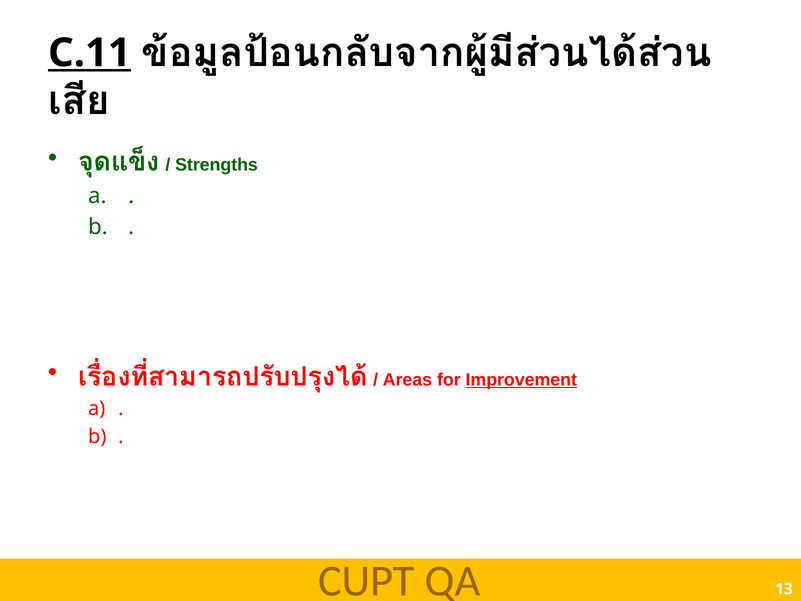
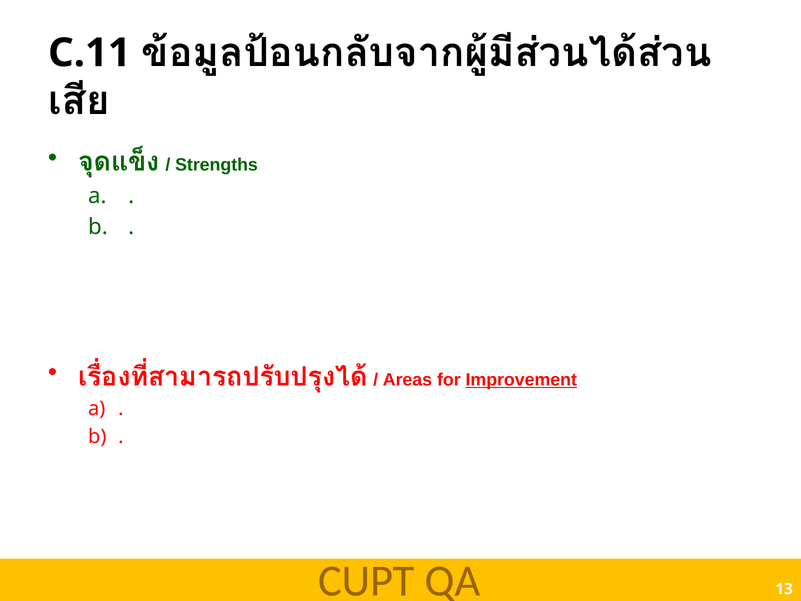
C.11 underline: present -> none
